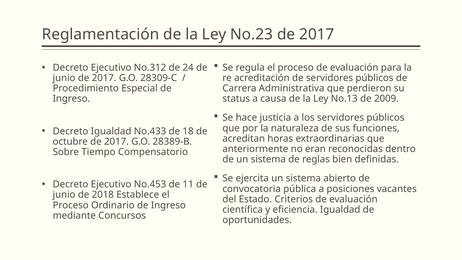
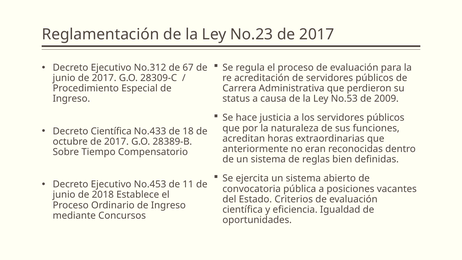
24: 24 -> 67
No.13: No.13 -> No.53
Decreto Igualdad: Igualdad -> Científica
